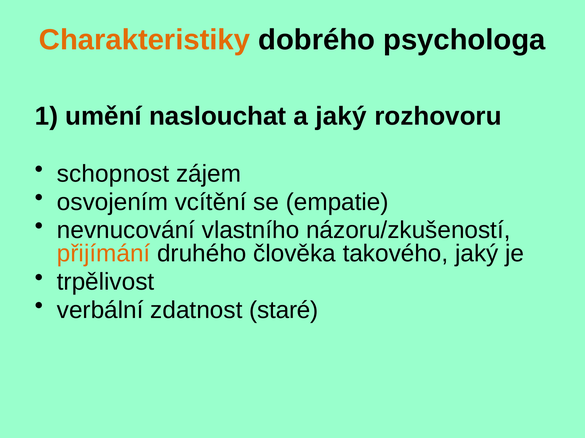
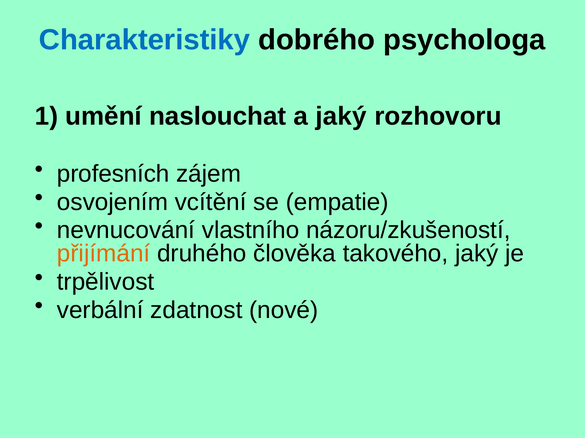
Charakteristiky colour: orange -> blue
schopnost: schopnost -> profesních
staré: staré -> nové
